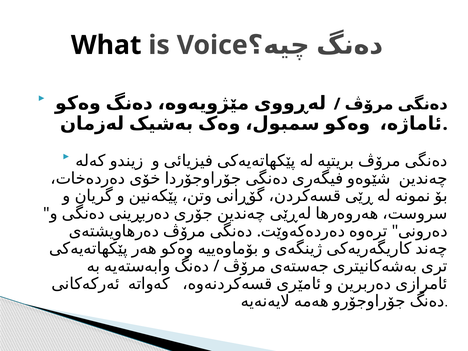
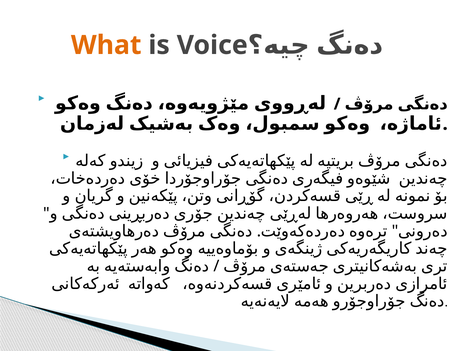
What colour: black -> orange
